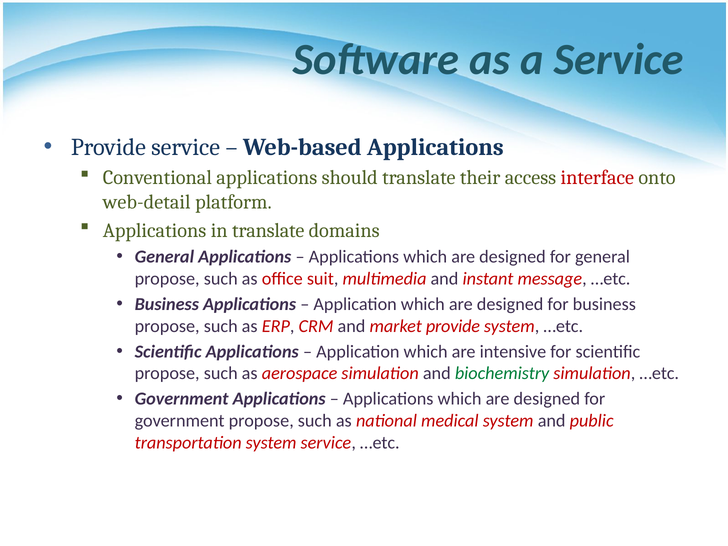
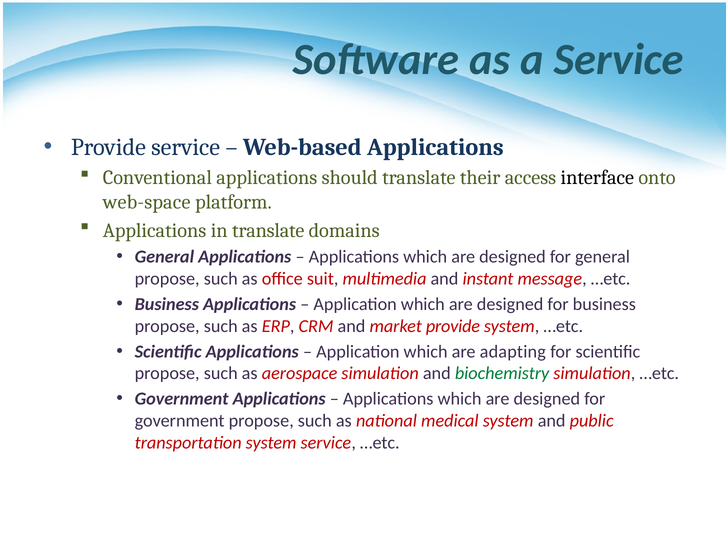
interface colour: red -> black
web-detail: web-detail -> web-space
intensive: intensive -> adapting
